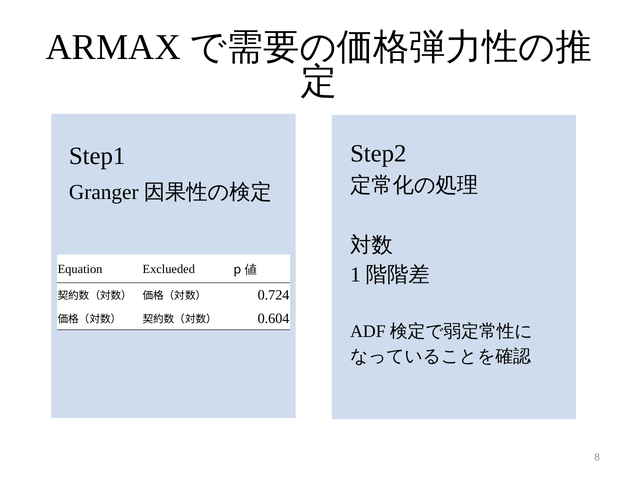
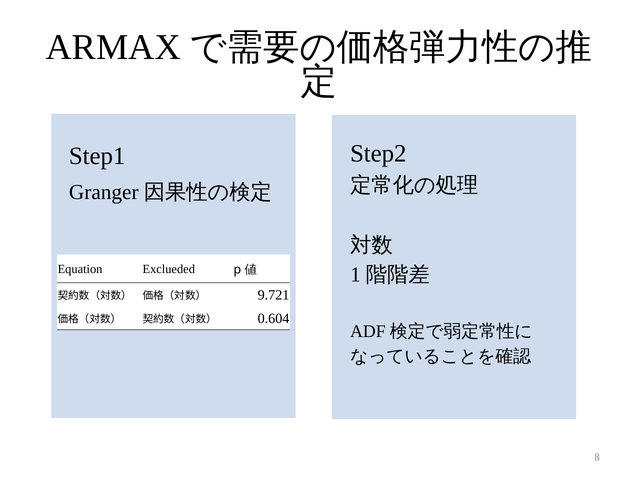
0.724: 0.724 -> 9.721
